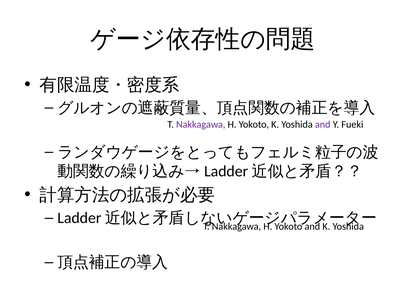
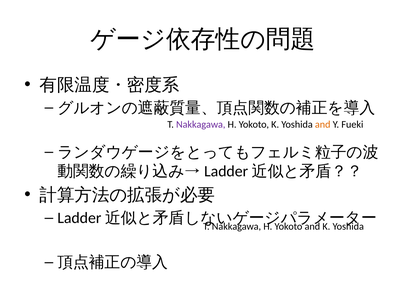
and at (323, 124) colour: purple -> orange
